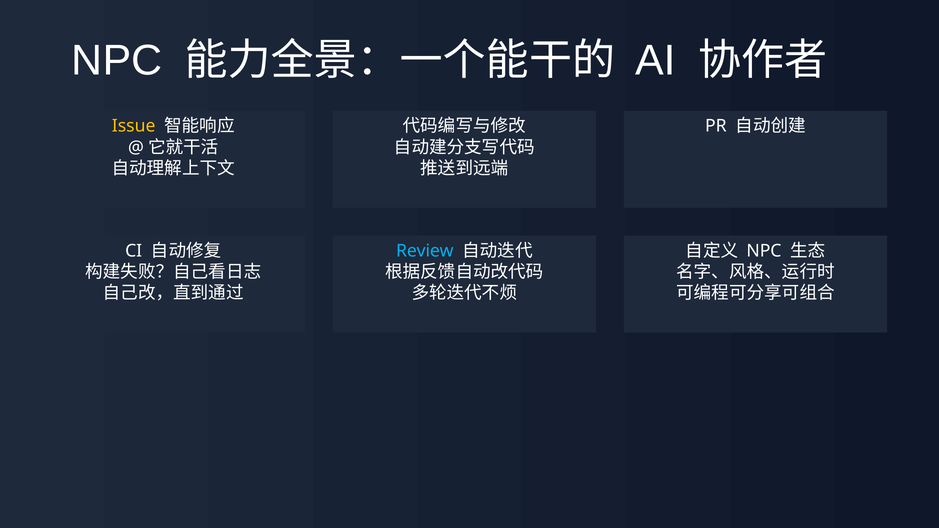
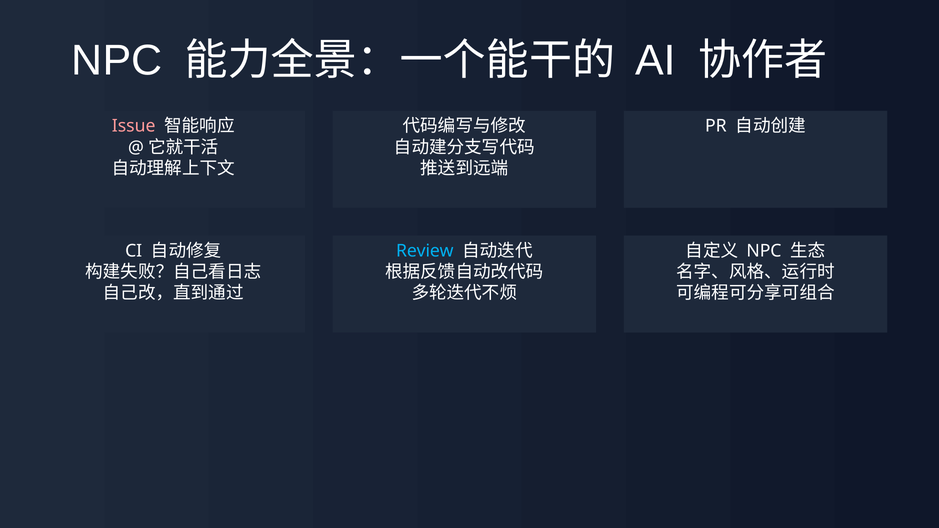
Issue colour: yellow -> pink
